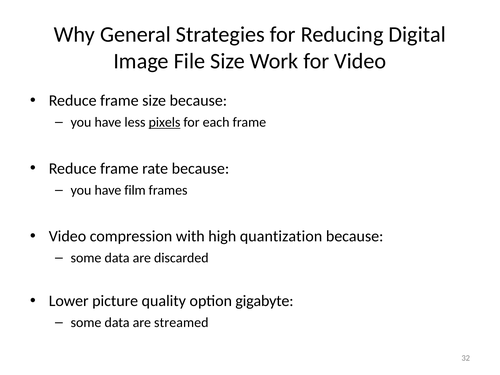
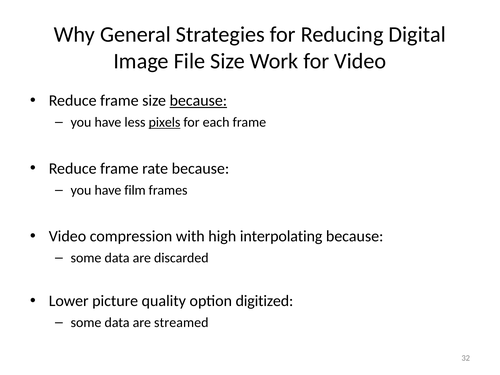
because at (198, 101) underline: none -> present
quantization: quantization -> interpolating
gigabyte: gigabyte -> digitized
